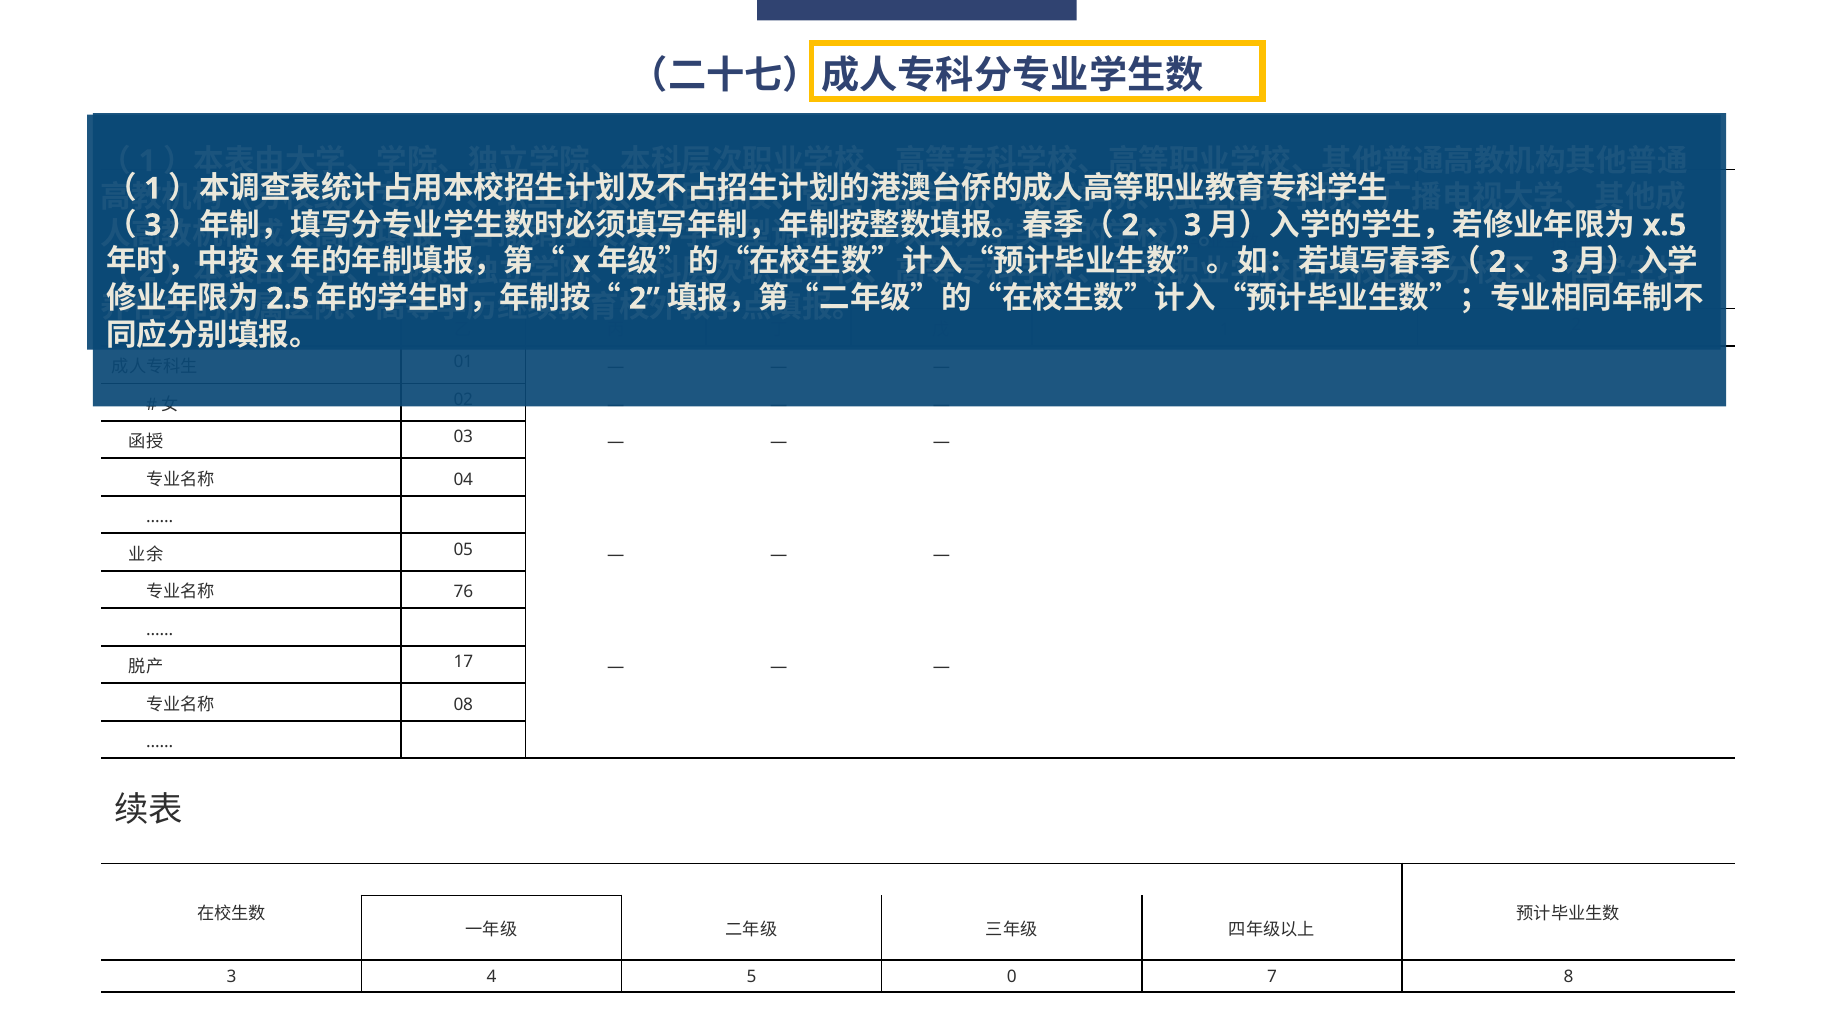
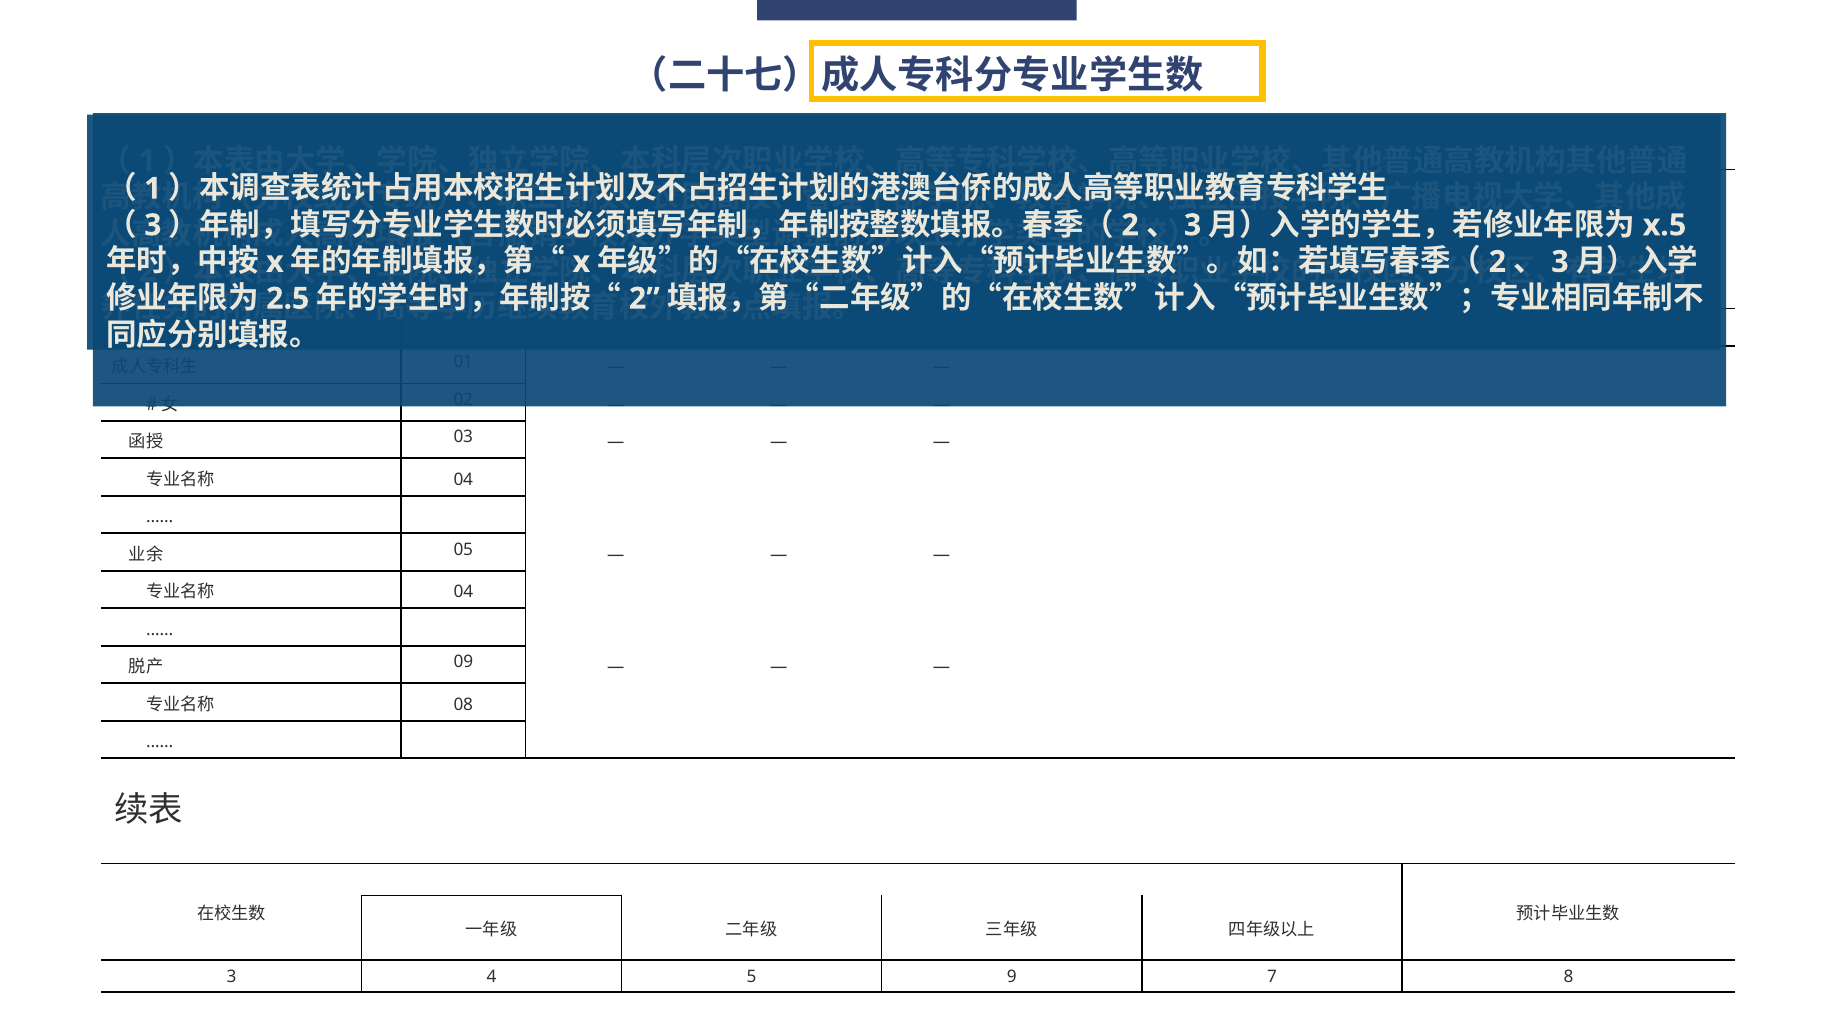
76 at (463, 592): 76 -> 04
17: 17 -> 09
0: 0 -> 9
